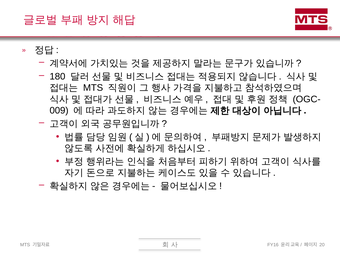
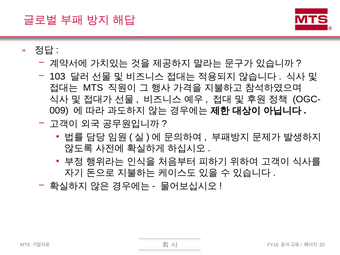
180: 180 -> 103
